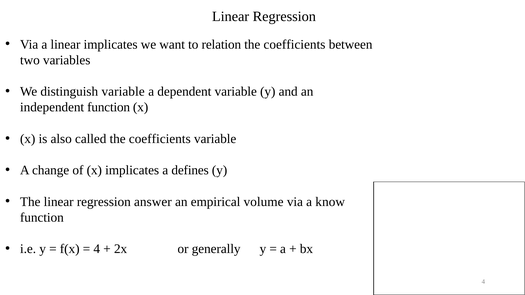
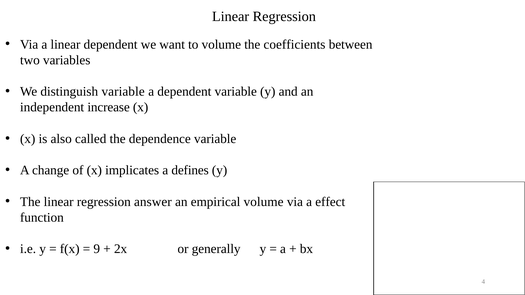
linear implicates: implicates -> dependent
to relation: relation -> volume
independent function: function -> increase
called the coefficients: coefficients -> dependence
know: know -> effect
4 at (97, 249): 4 -> 9
